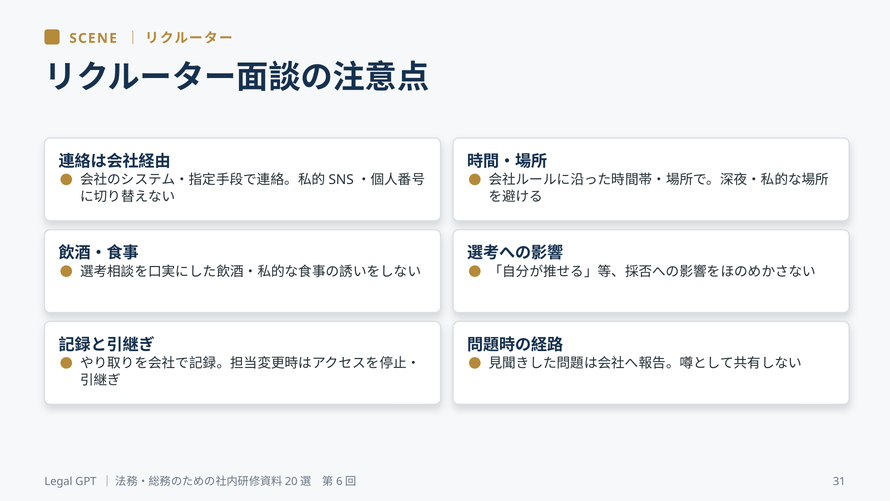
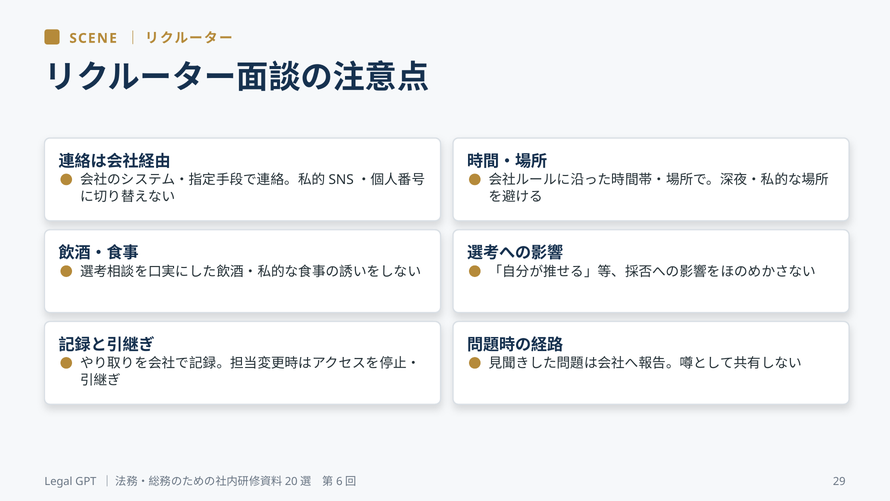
31: 31 -> 29
